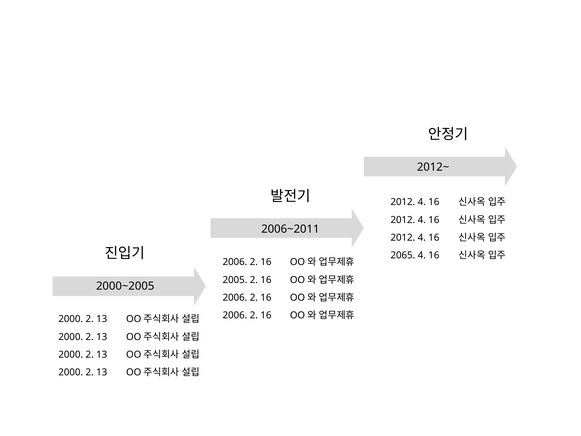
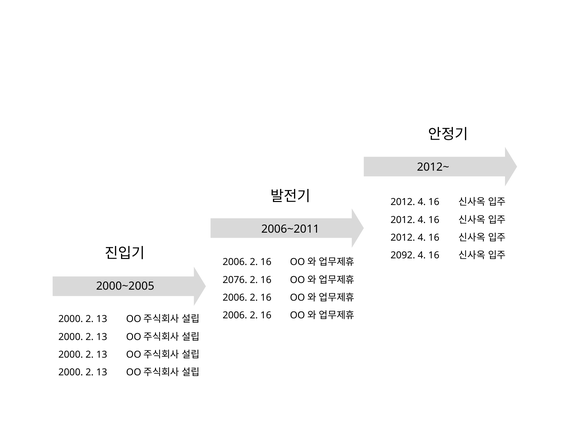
2065: 2065 -> 2092
2005: 2005 -> 2076
